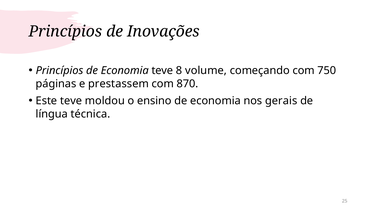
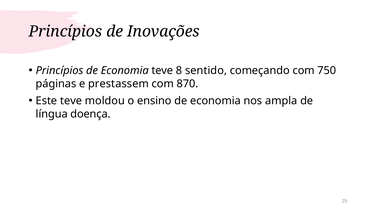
volume: volume -> sentido
gerais: gerais -> ampla
técnica: técnica -> doença
